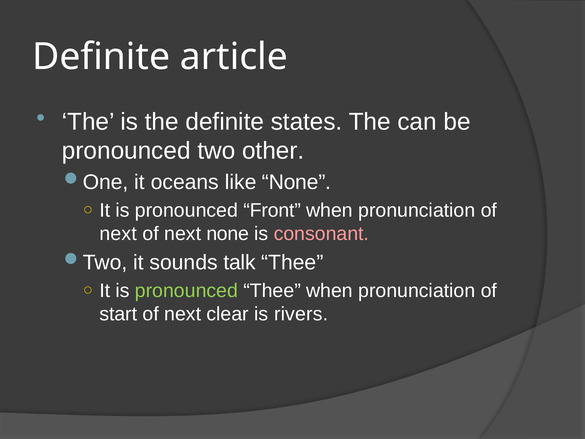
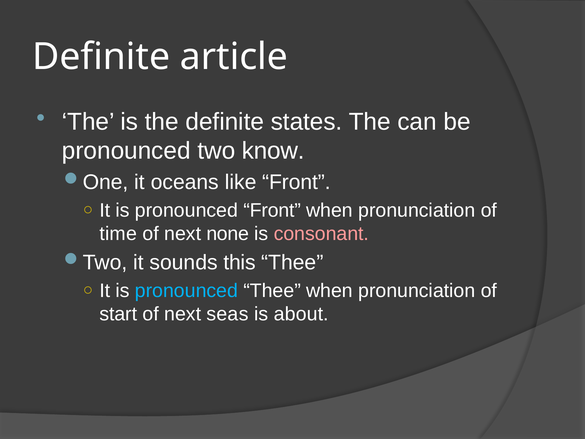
other: other -> know
like None: None -> Front
next at (118, 234): next -> time
talk: talk -> this
pronounced at (186, 291) colour: light green -> light blue
clear: clear -> seas
rivers: rivers -> about
